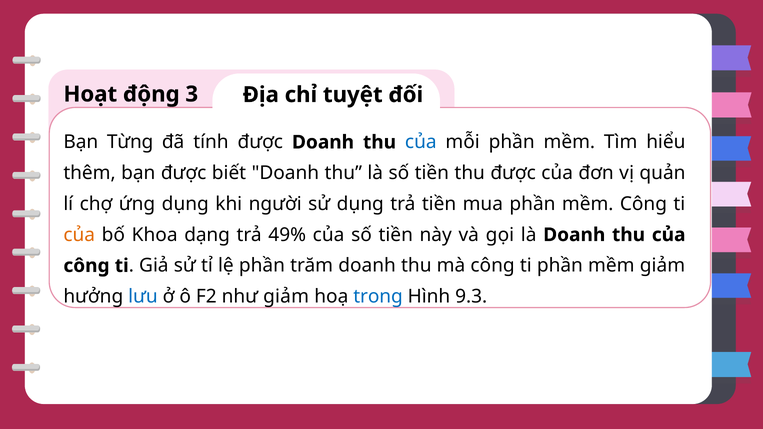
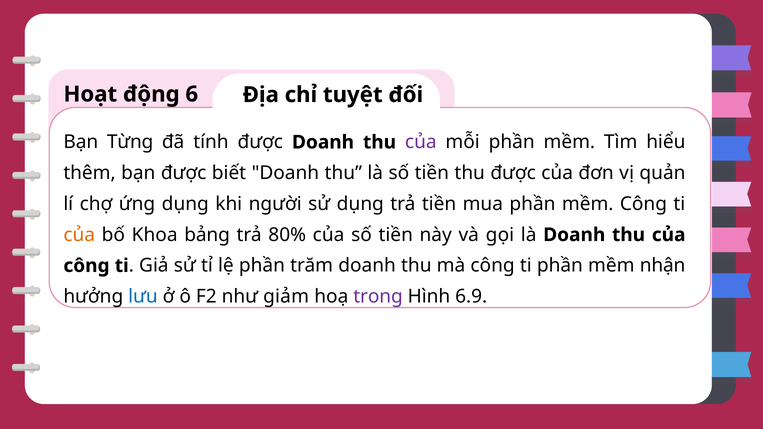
3: 3 -> 6
của at (421, 142) colour: blue -> purple
dạng: dạng -> bảng
49%: 49% -> 80%
mềm giảm: giảm -> nhận
trong colour: blue -> purple
9.3: 9.3 -> 6.9
